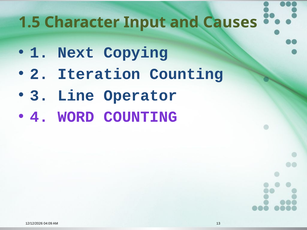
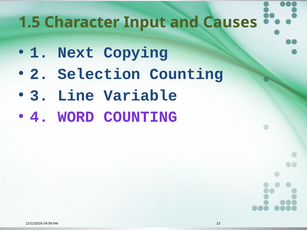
Iteration: Iteration -> Selection
Operator: Operator -> Variable
